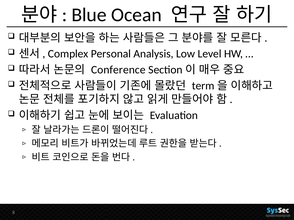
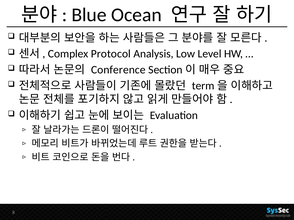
Personal: Personal -> Protocol
